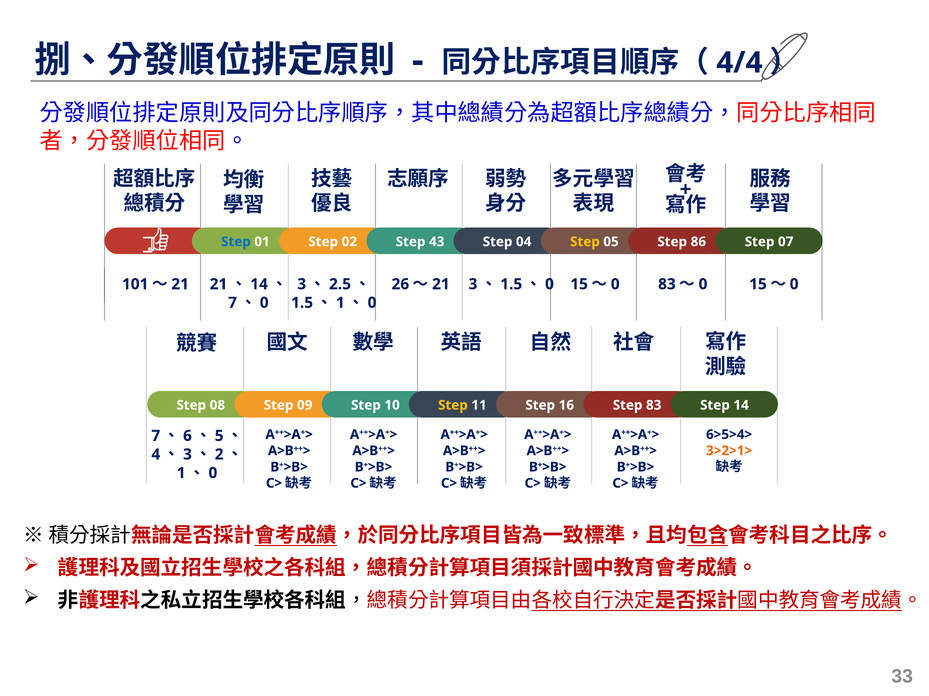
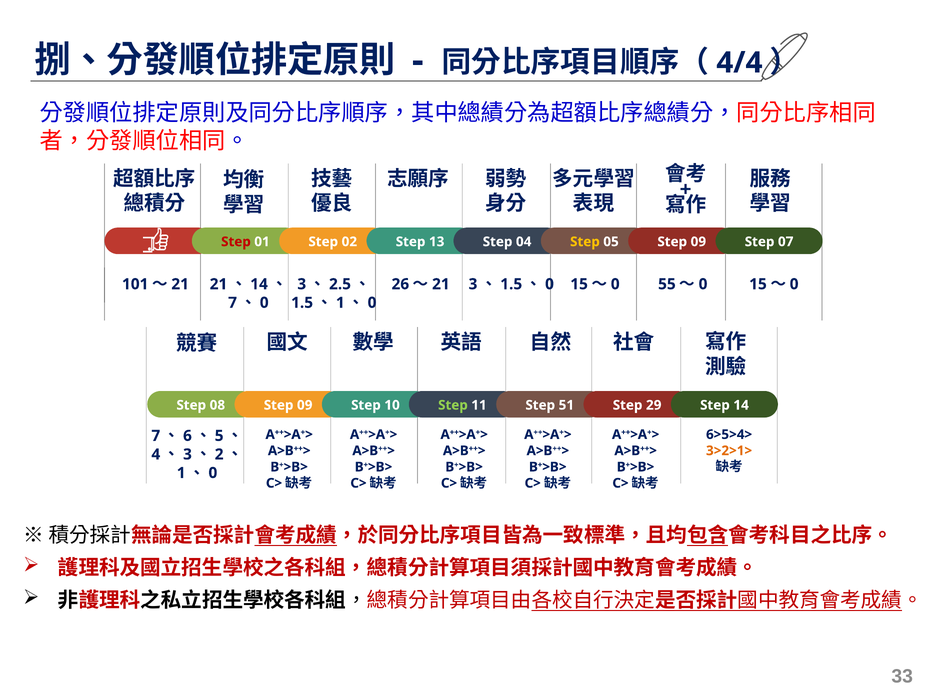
Step at (236, 242) colour: blue -> red
43: 43 -> 13
05 Step 86: 86 -> 09
83 at (667, 284): 83 -> 55
Step at (453, 406) colour: yellow -> light green
16: 16 -> 51
Step 83: 83 -> 29
